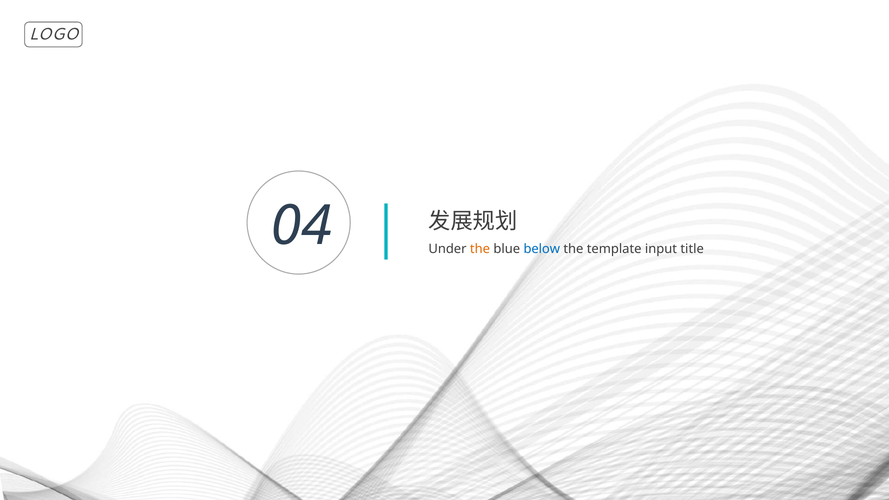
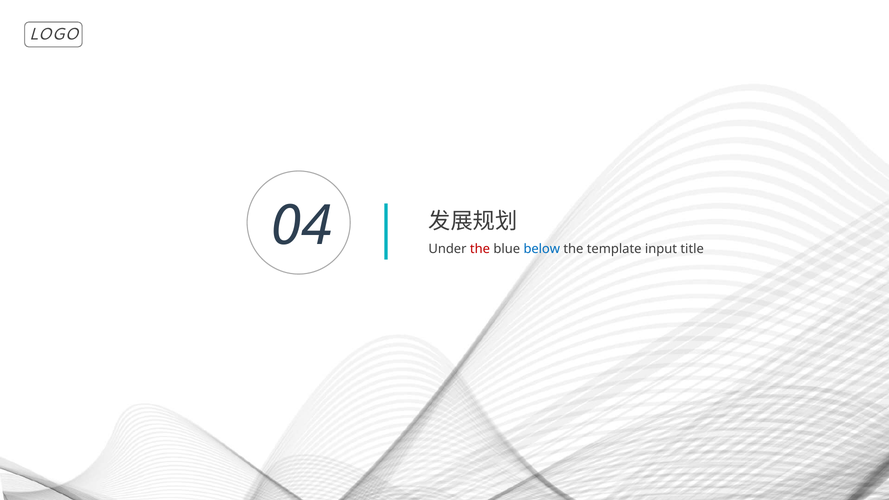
the at (480, 249) colour: orange -> red
